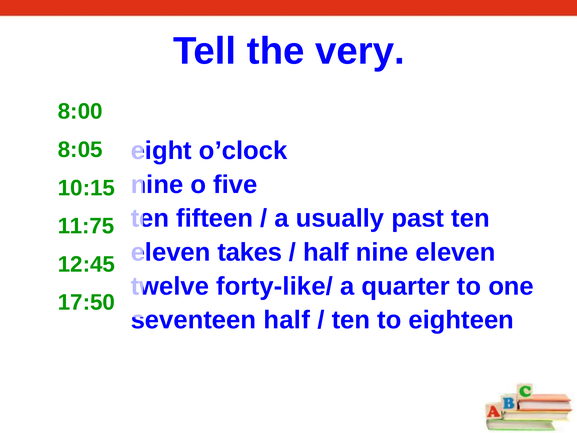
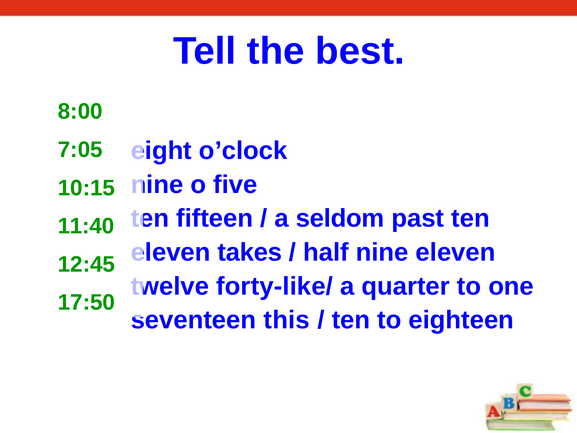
very: very -> best
8:05: 8:05 -> 7:05
usually: usually -> seldom
11:75: 11:75 -> 11:40
seventeen half: half -> this
